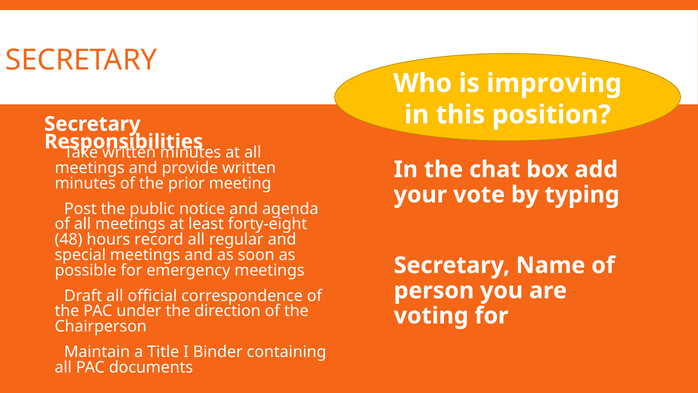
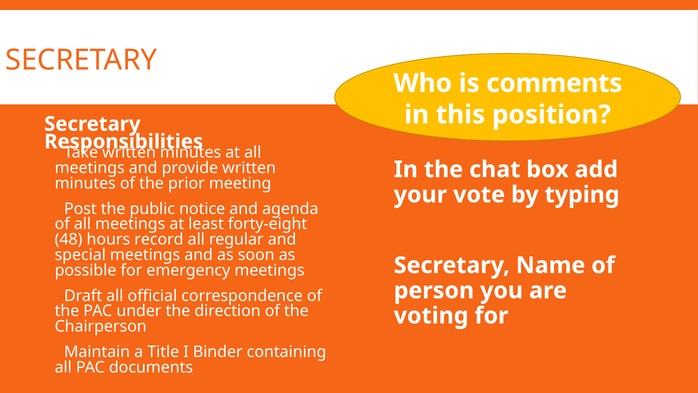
improving: improving -> comments
